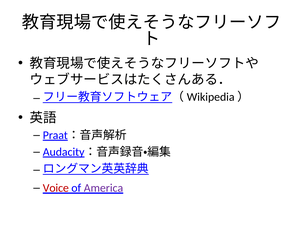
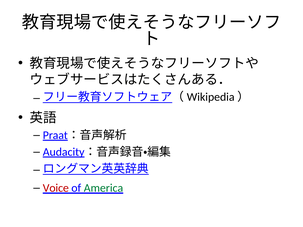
America colour: purple -> green
